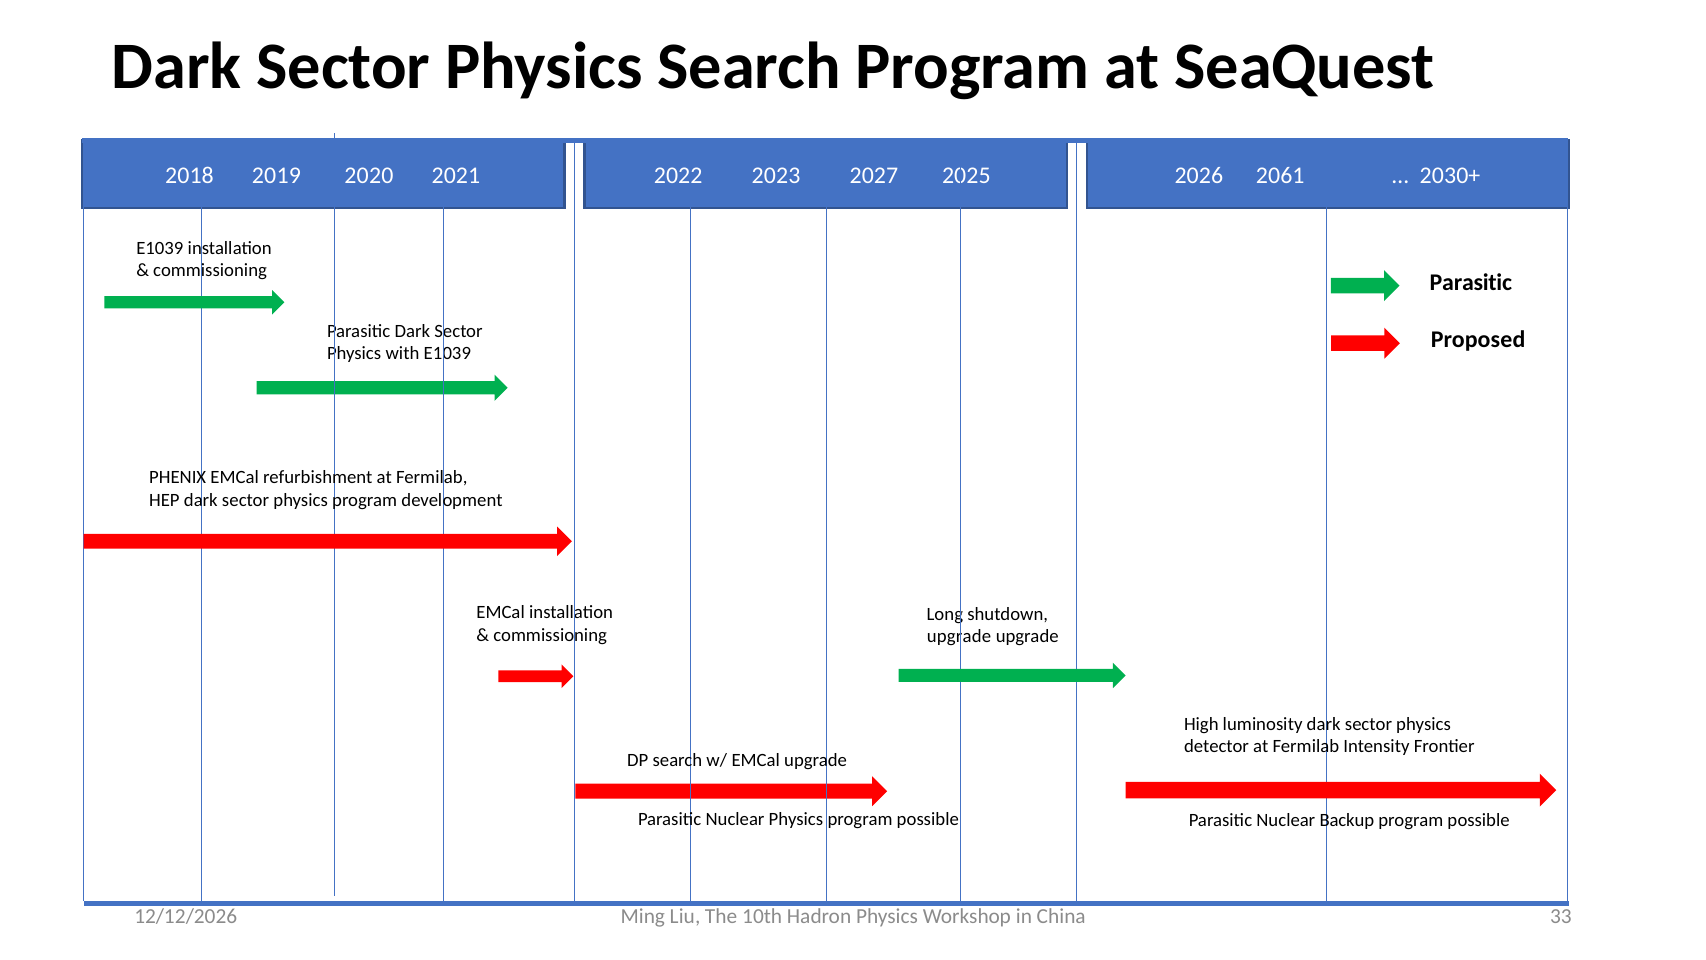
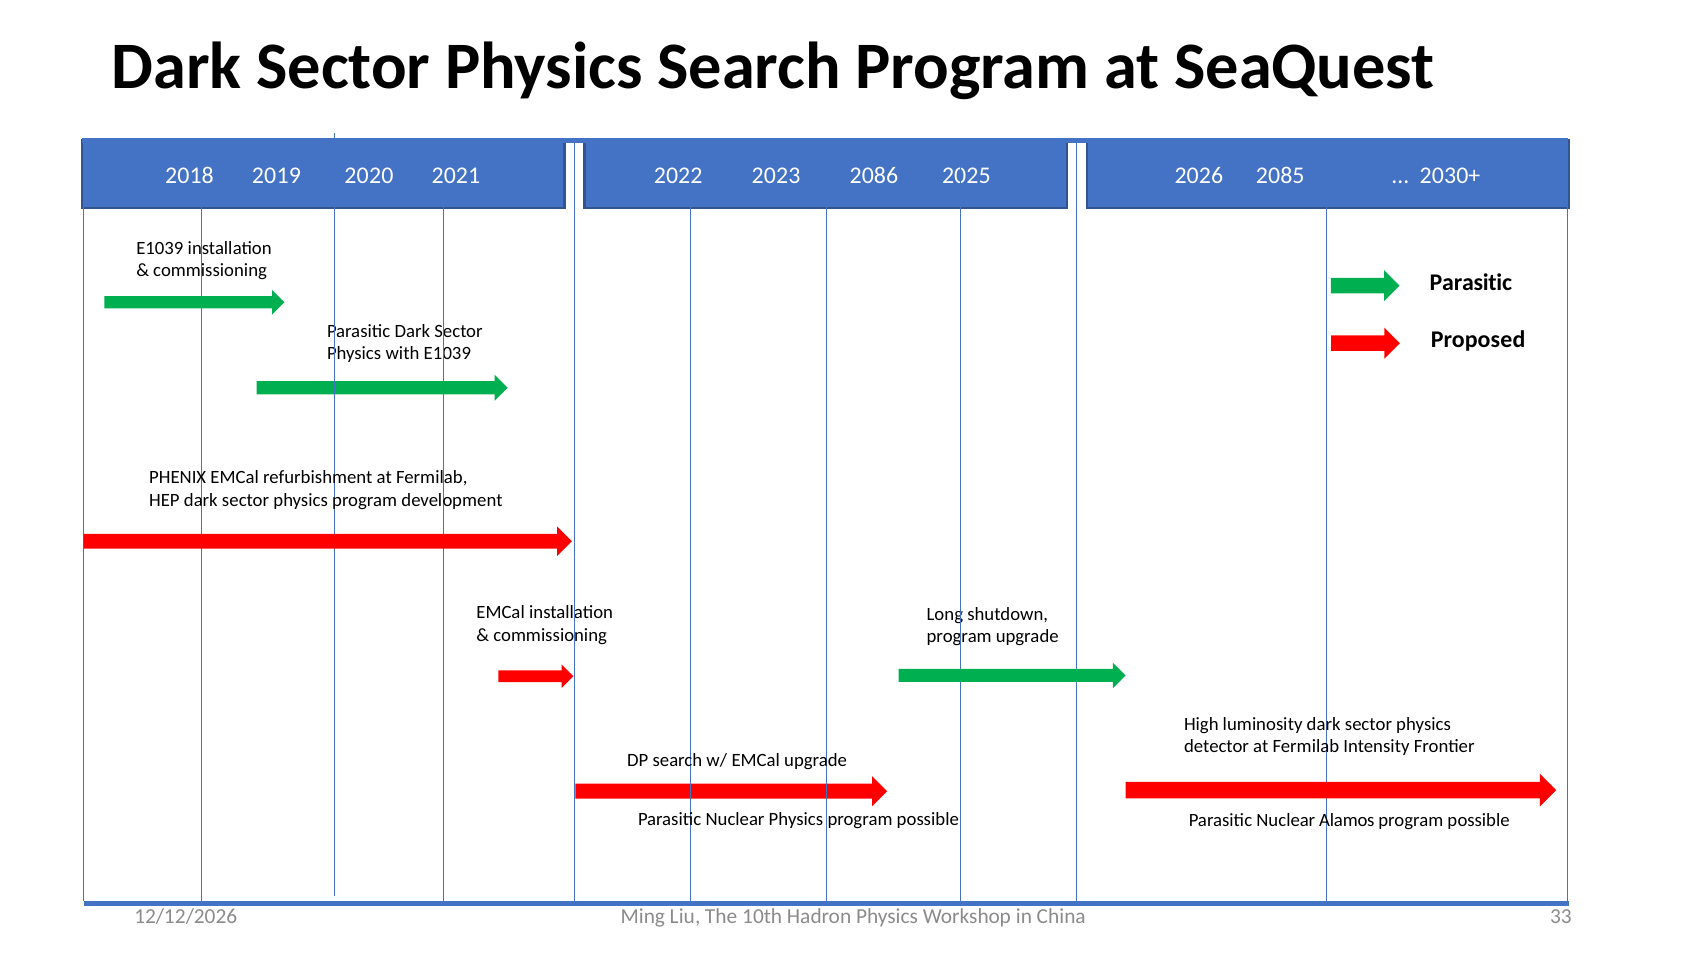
2027: 2027 -> 2086
2061: 2061 -> 2085
upgrade at (959, 637): upgrade -> program
Backup: Backup -> Alamos
